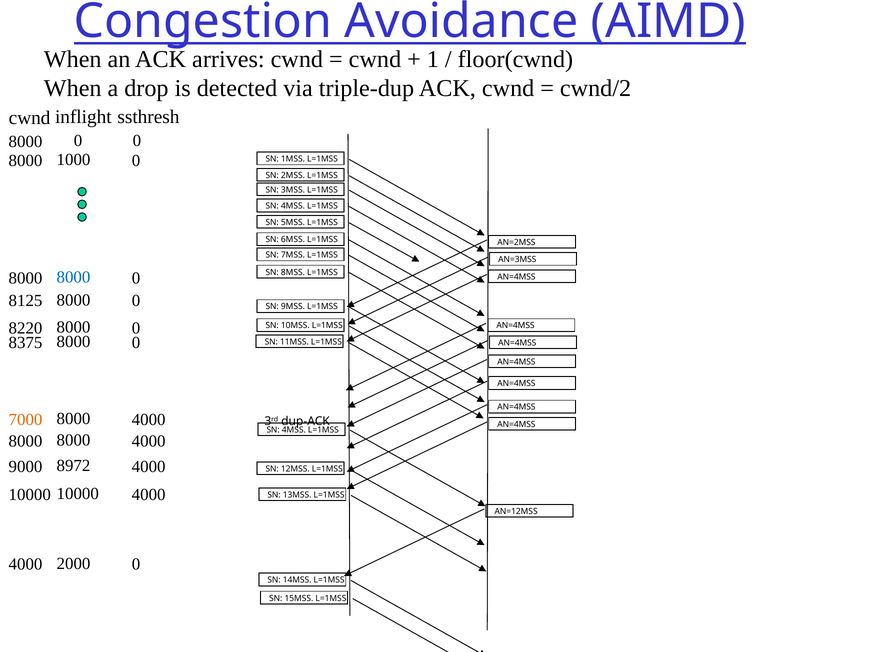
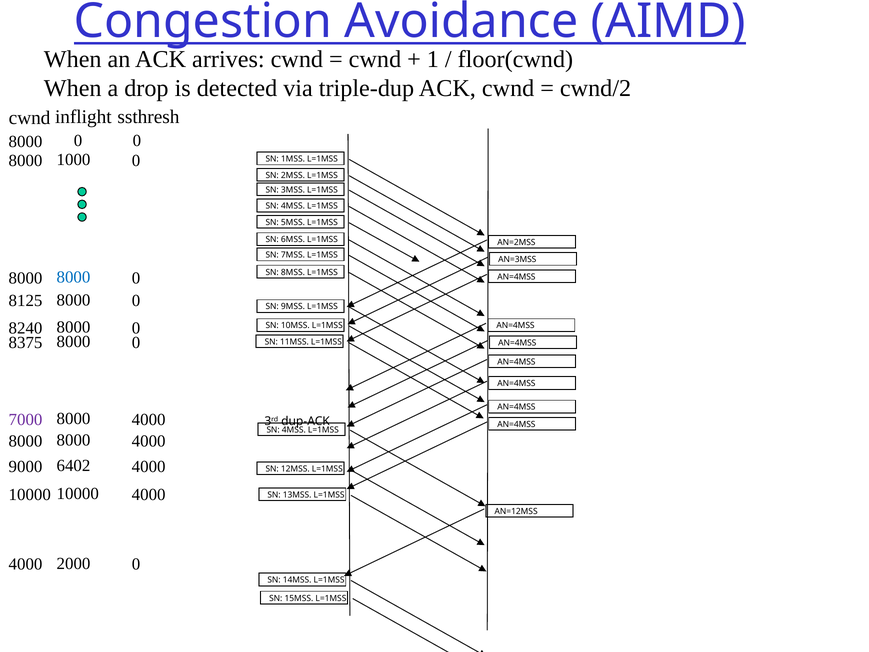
8220: 8220 -> 8240
7000 colour: orange -> purple
8972: 8972 -> 6402
